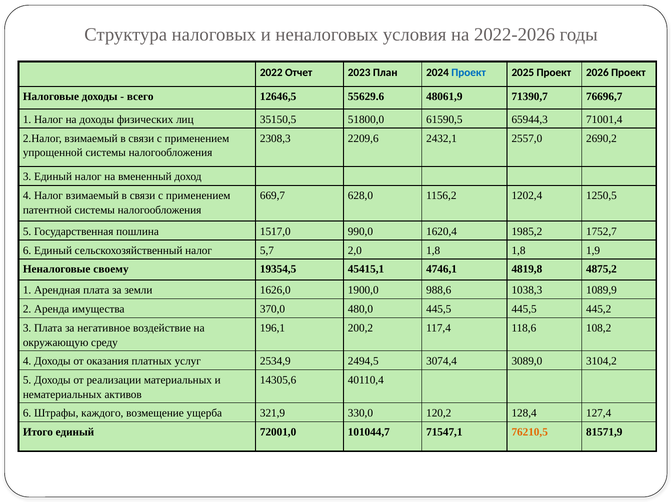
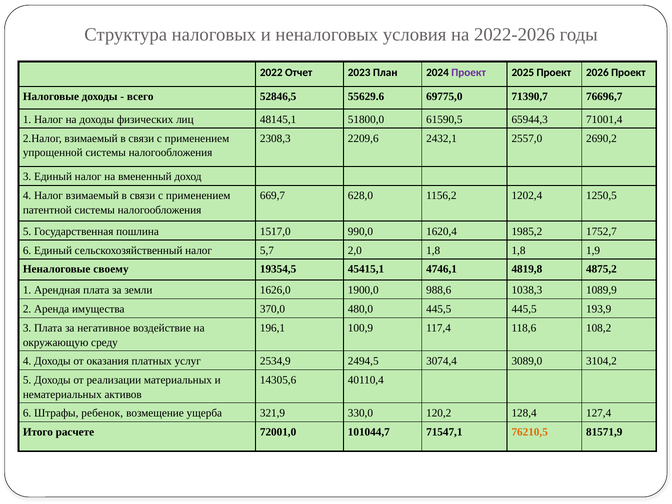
Проект at (469, 73) colour: blue -> purple
12646,5: 12646,5 -> 52846,5
48061,9: 48061,9 -> 69775,0
35150,5: 35150,5 -> 48145,1
445,2: 445,2 -> 193,9
200,2: 200,2 -> 100,9
каждого: каждого -> ребенок
Итого единый: единый -> расчете
